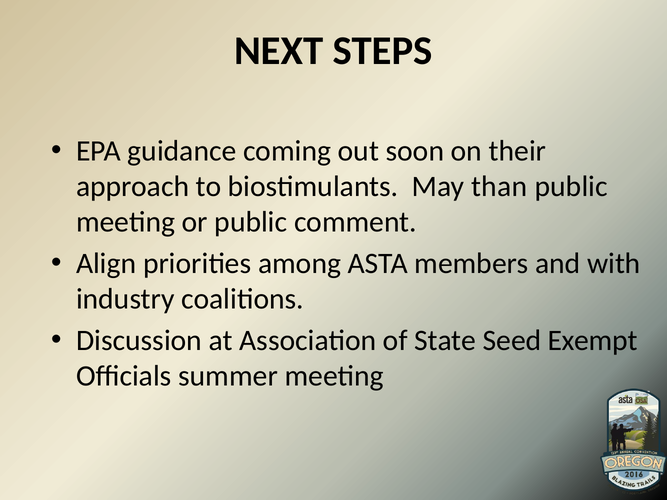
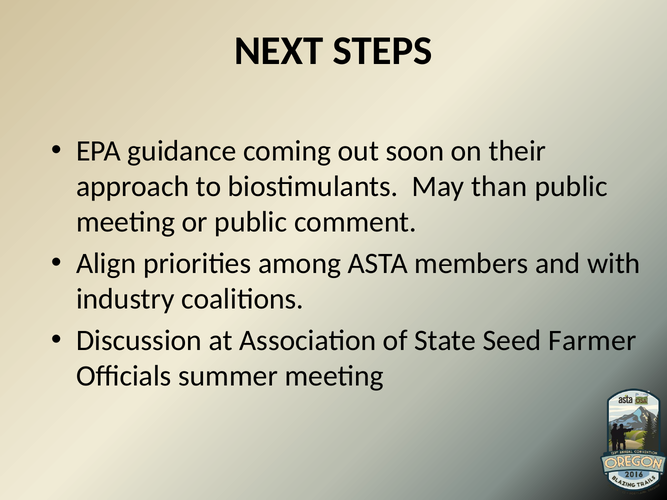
Exempt: Exempt -> Farmer
